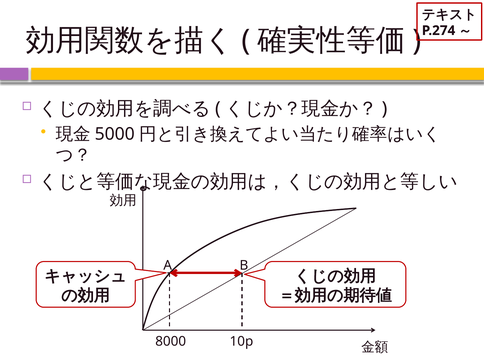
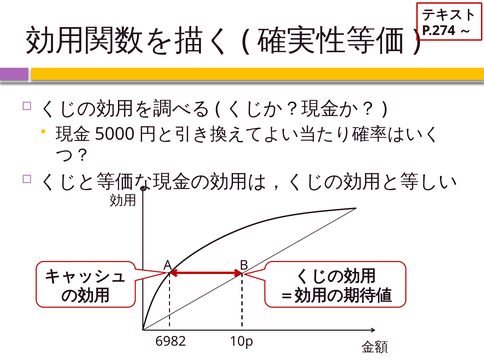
8000: 8000 -> 6982
